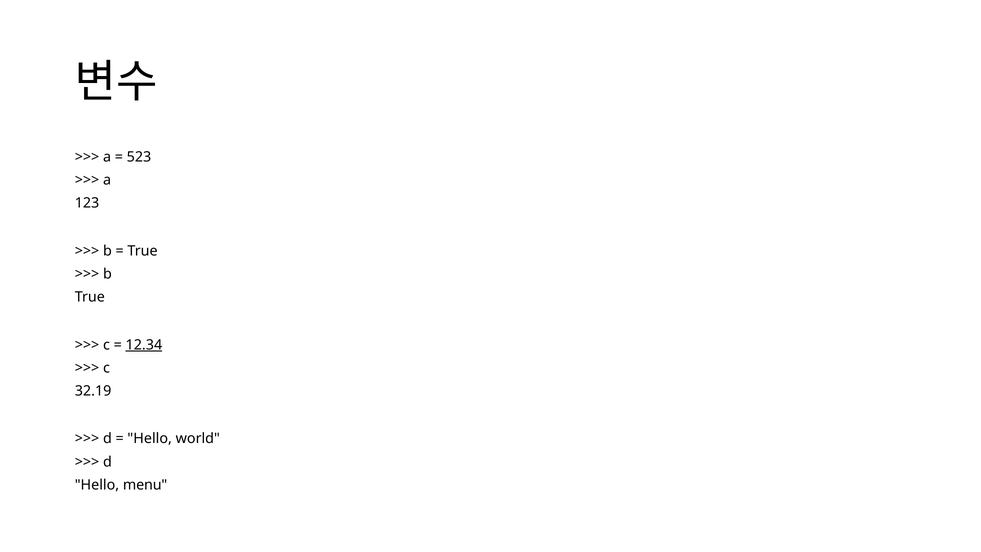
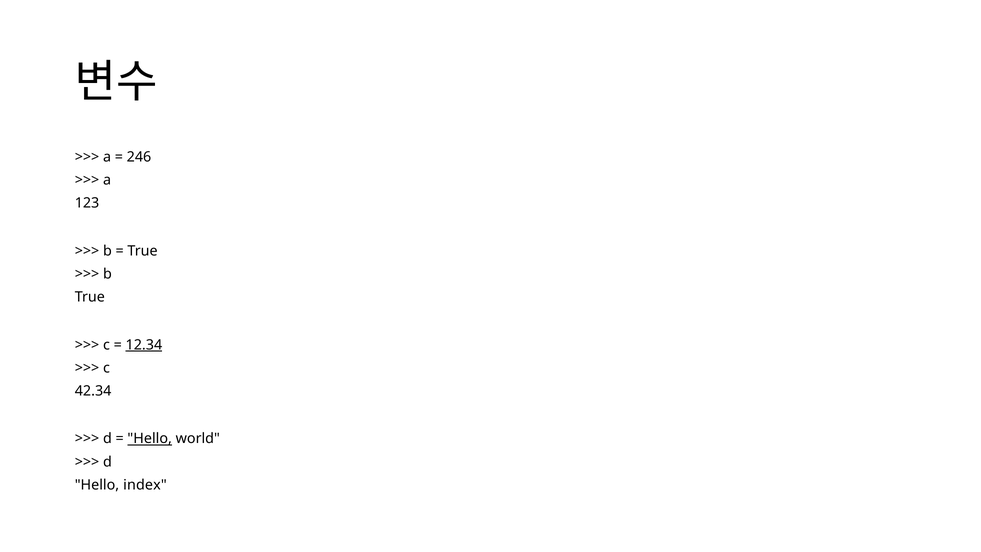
523: 523 -> 246
32.19: 32.19 -> 42.34
Hello at (150, 439) underline: none -> present
menu: menu -> index
